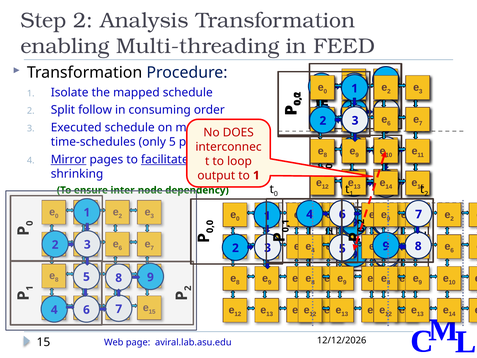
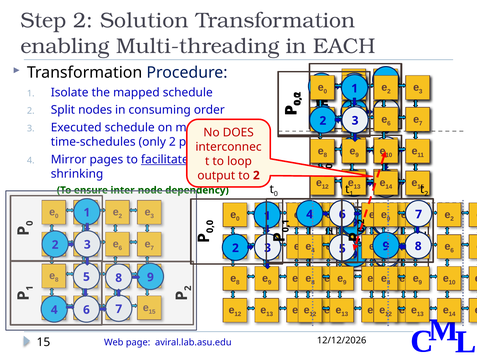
Analysis: Analysis -> Solution
FEED: FEED -> EACH
follow: follow -> nodes
only 5: 5 -> 2
Mirror underline: present -> none
to 1: 1 -> 2
